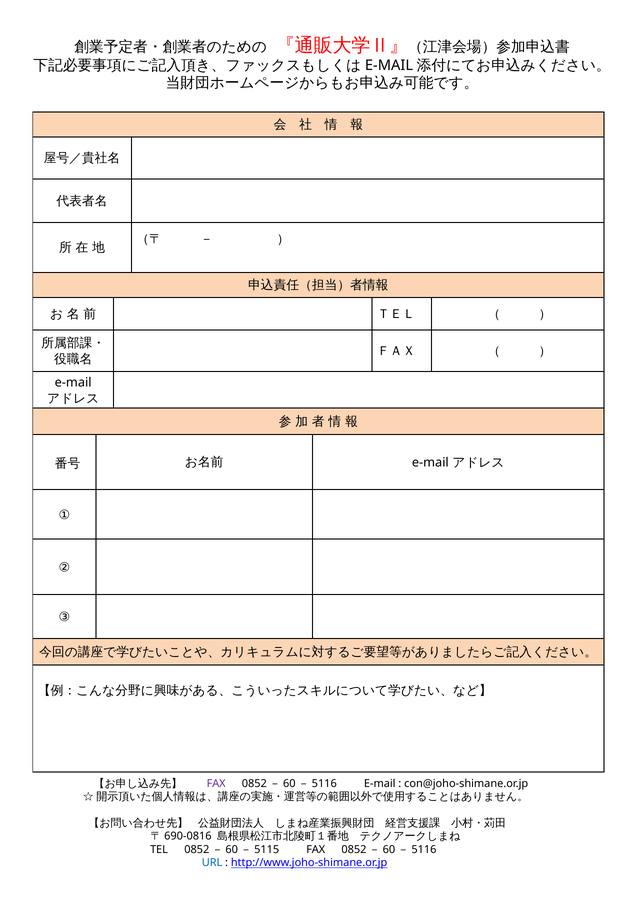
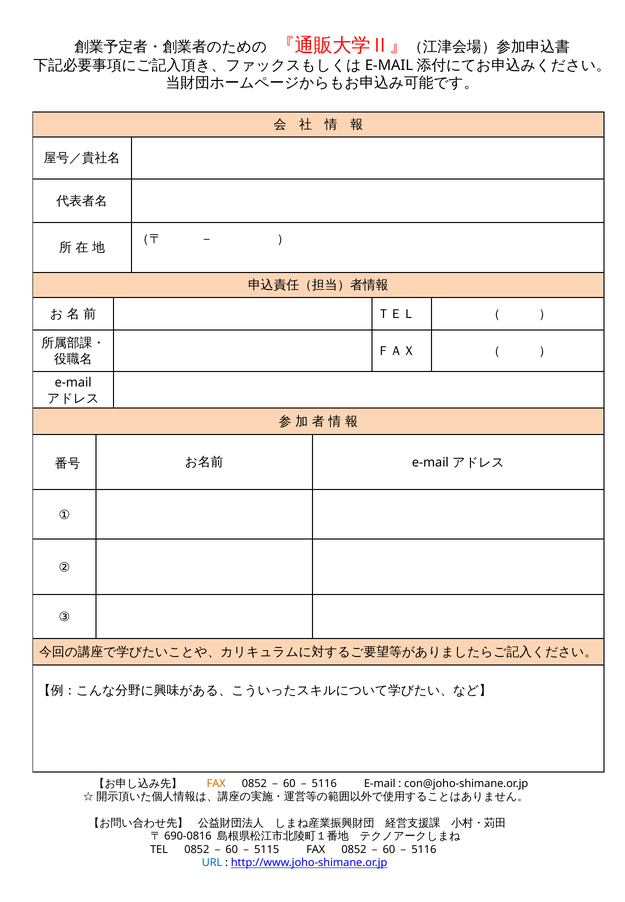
FAX at (216, 784) colour: purple -> orange
